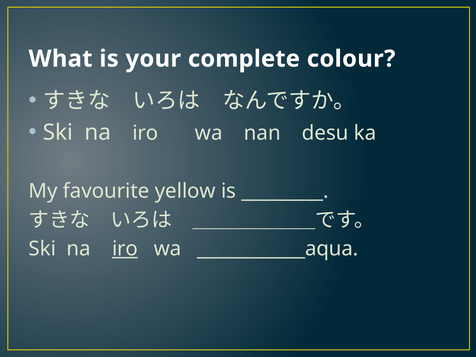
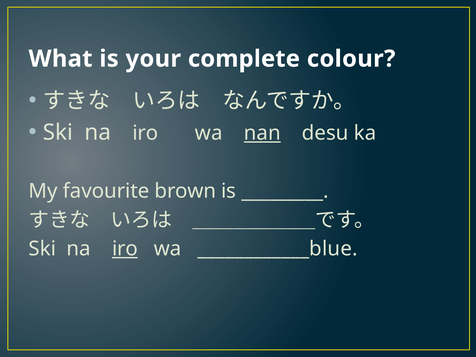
nan underline: none -> present
yellow: yellow -> brown
____________aqua: ____________aqua -> ____________blue
